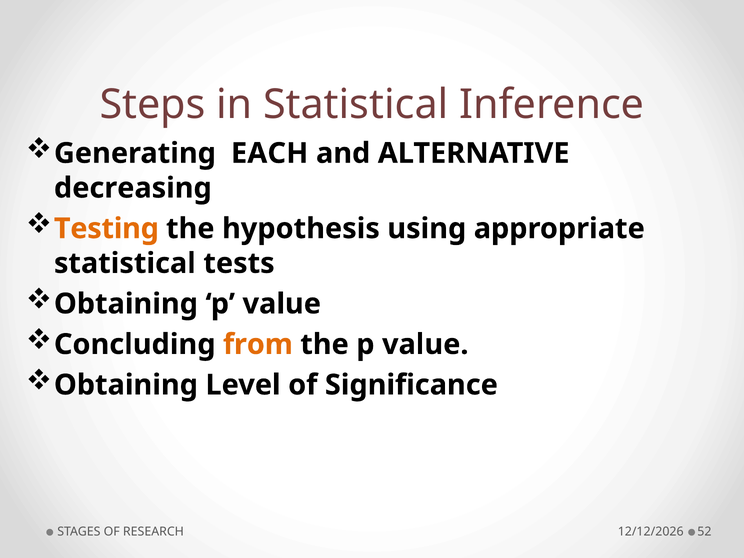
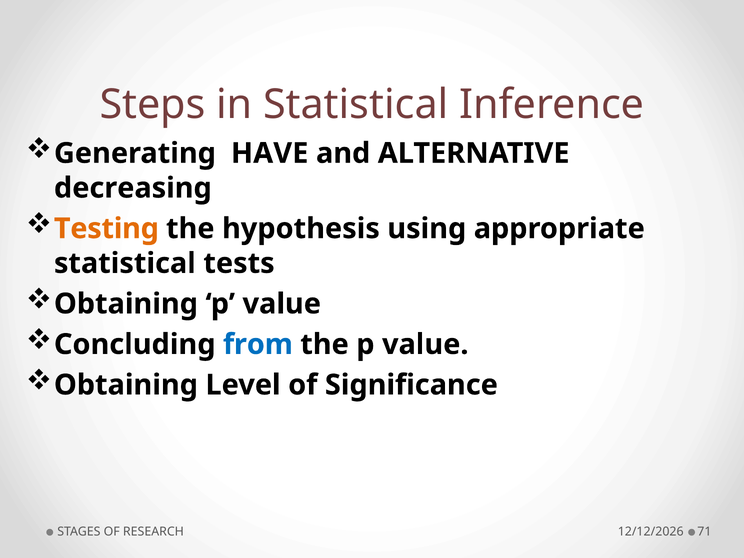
EACH: EACH -> HAVE
from colour: orange -> blue
52: 52 -> 71
